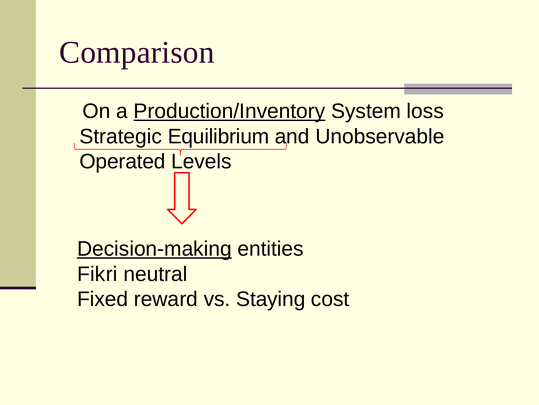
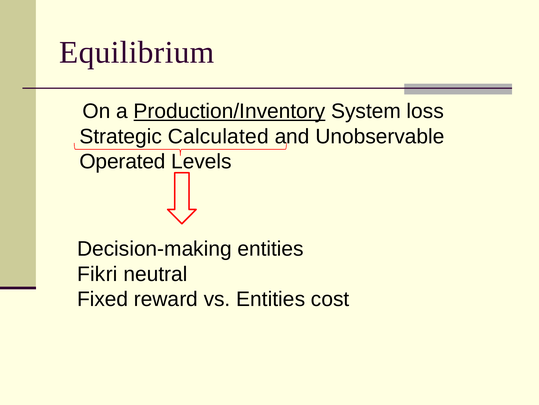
Comparison: Comparison -> Equilibrium
Equilibrium: Equilibrium -> Calculated
Decision-making underline: present -> none
vs Staying: Staying -> Entities
